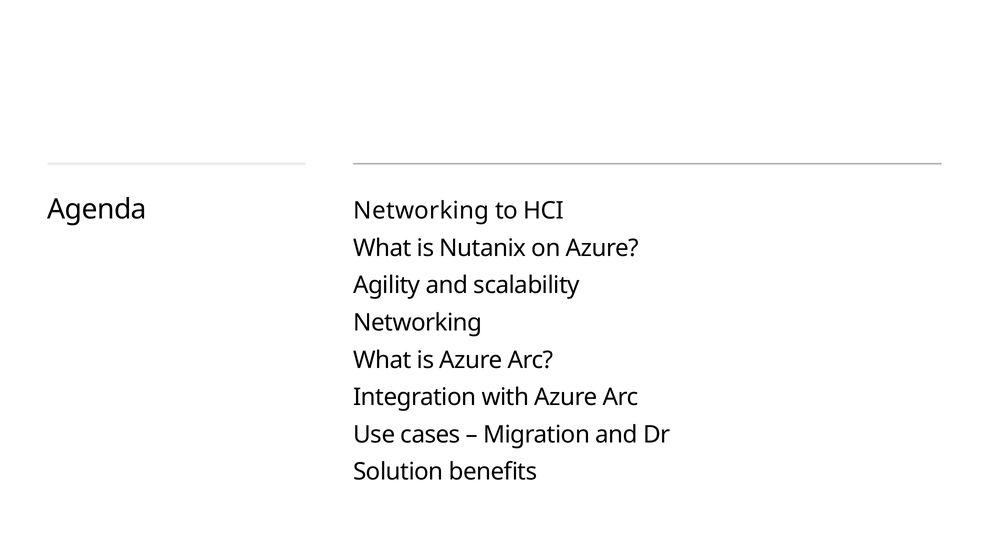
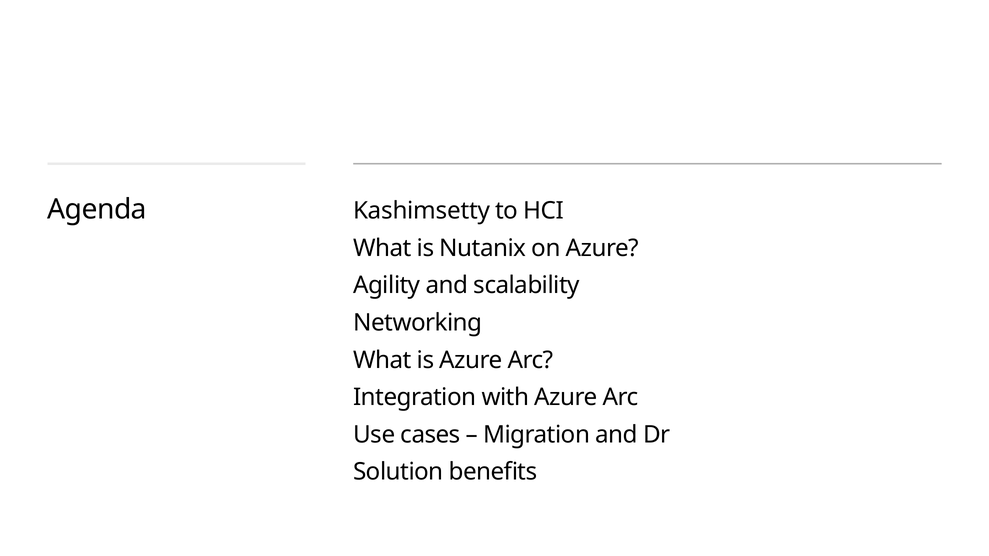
Agenda Networking: Networking -> Kashimsetty
